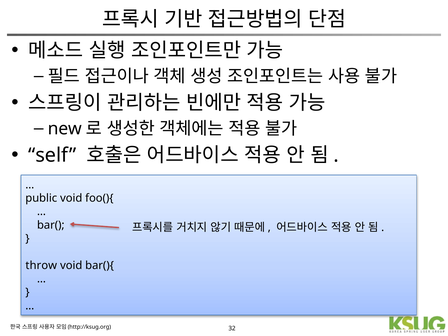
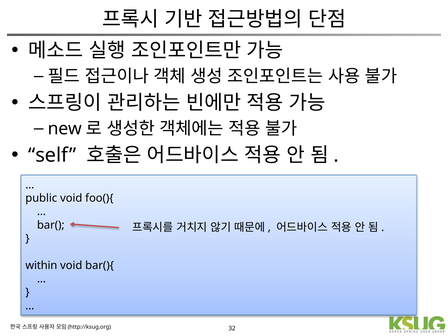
throw: throw -> within
